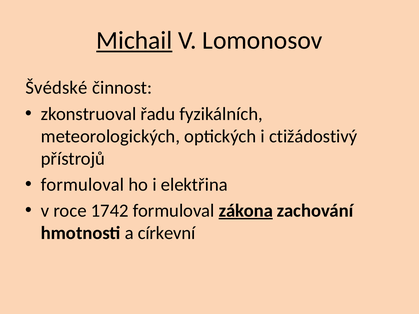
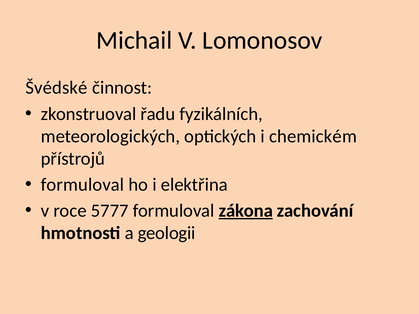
Michail underline: present -> none
ctižádostivý: ctižádostivý -> chemickém
1742: 1742 -> 5777
církevní: církevní -> geologii
